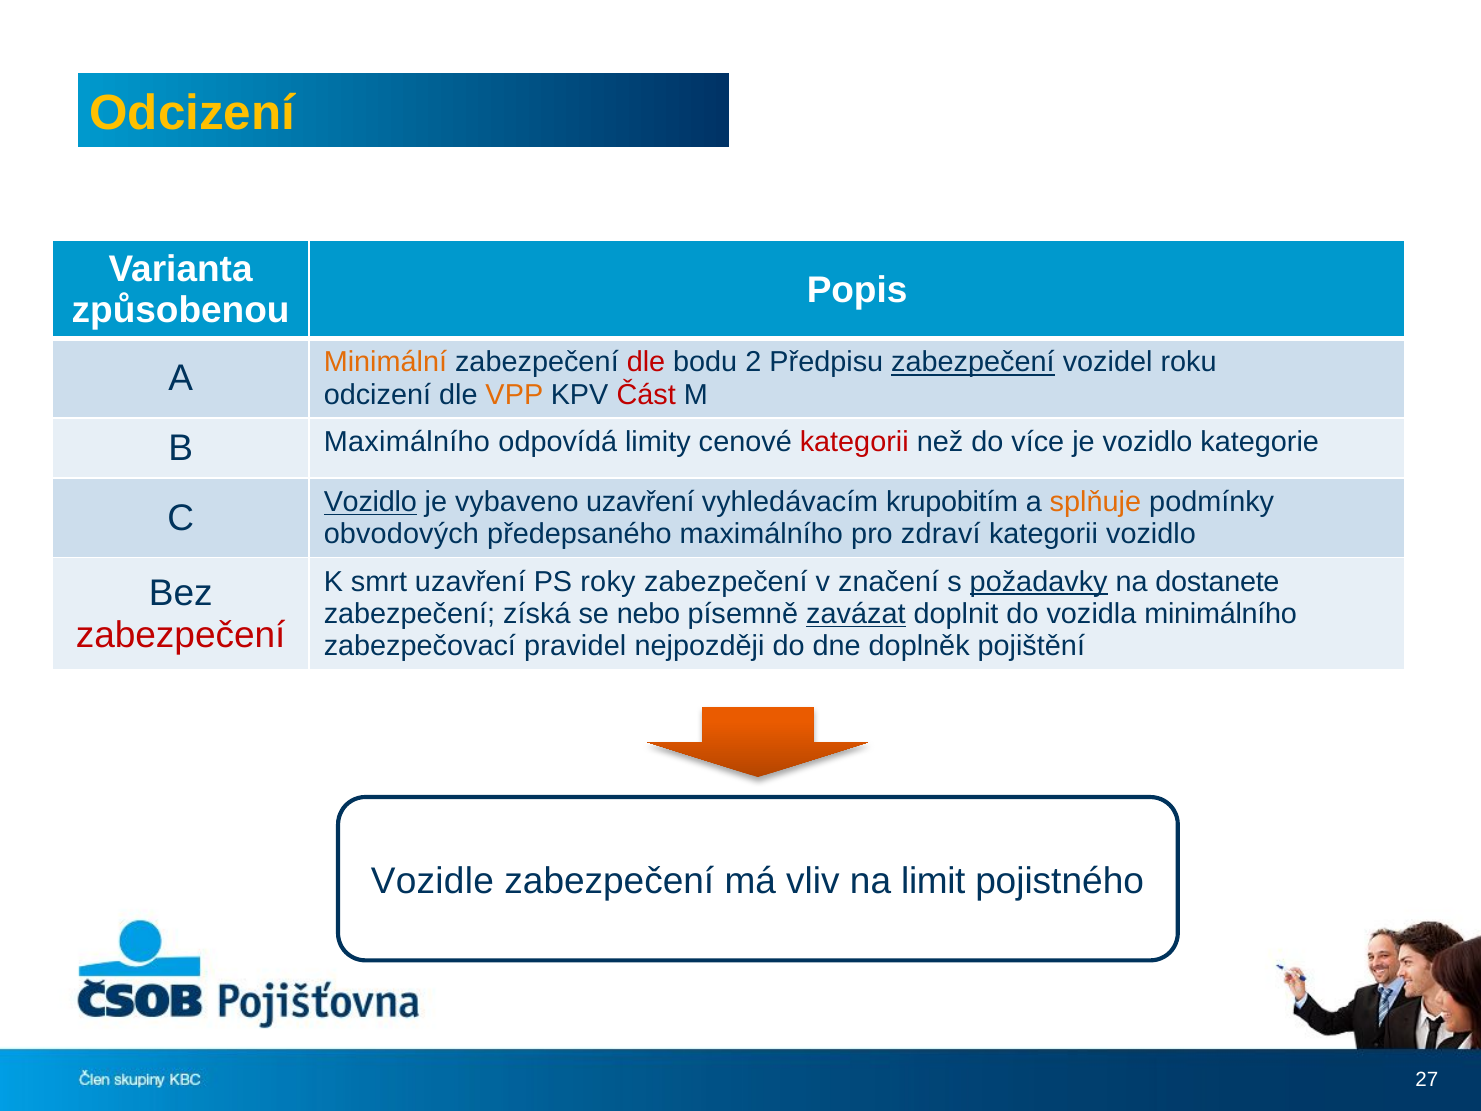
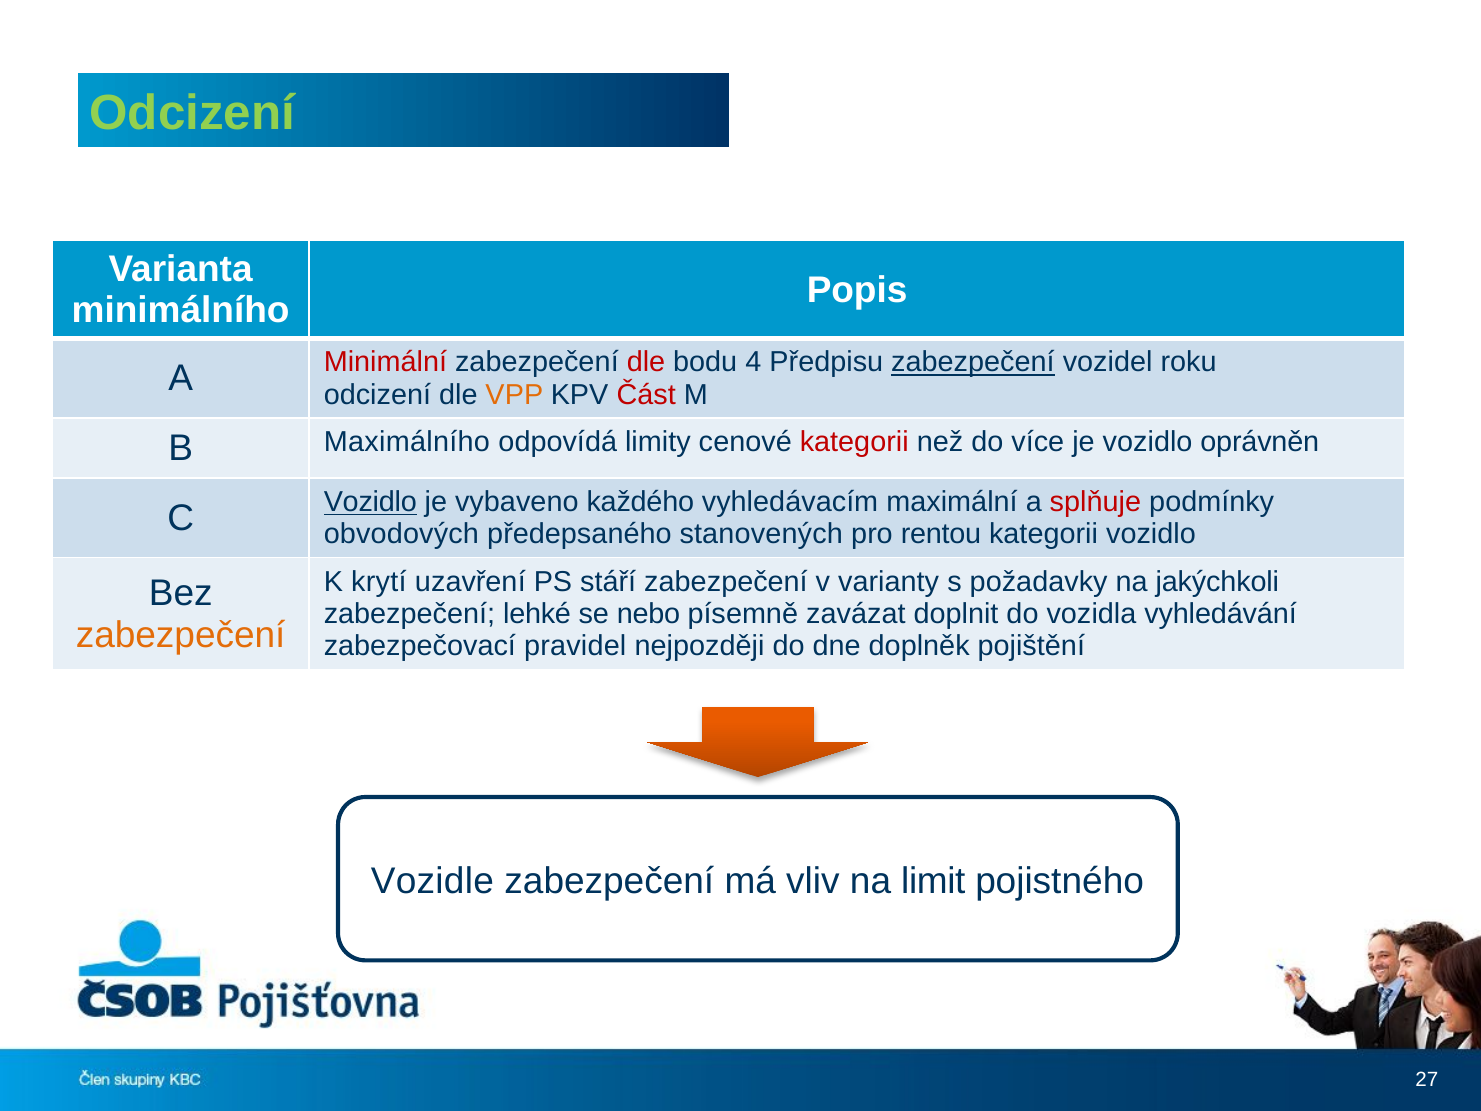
Odcizení at (192, 113) colour: yellow -> light green
způsobenou: způsobenou -> minimálního
Minimální colour: orange -> red
2: 2 -> 4
kategorie: kategorie -> oprávněn
vybaveno uzavření: uzavření -> každého
krupobitím: krupobitím -> maximální
splňuje colour: orange -> red
předepsaného maximálního: maximálního -> stanovených
zdraví: zdraví -> rentou
smrt: smrt -> krytí
roky: roky -> stáří
značení: značení -> varianty
požadavky underline: present -> none
dostanete: dostanete -> jakýchkoli
získá: získá -> lehké
zavázat underline: present -> none
minimálního: minimálního -> vyhledávání
zabezpečení at (181, 635) colour: red -> orange
